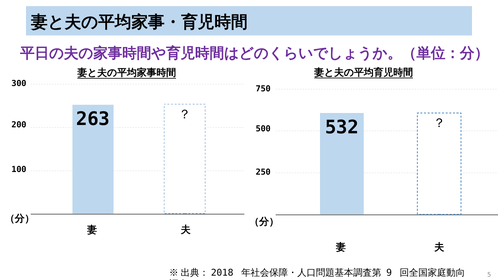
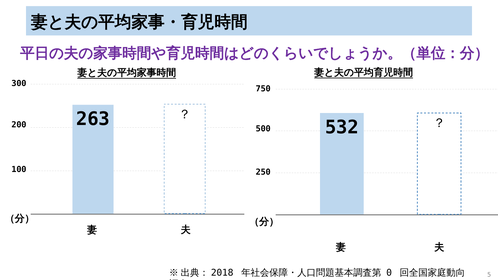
9: 9 -> 0
